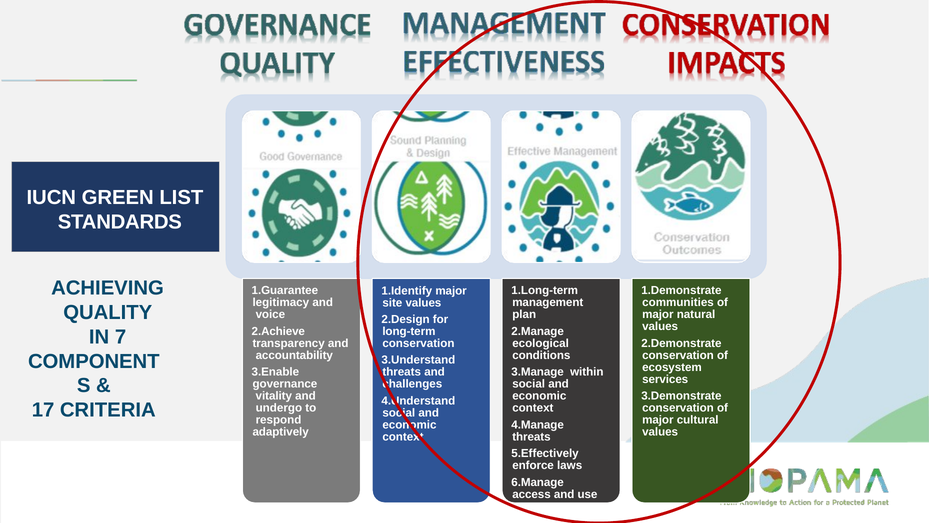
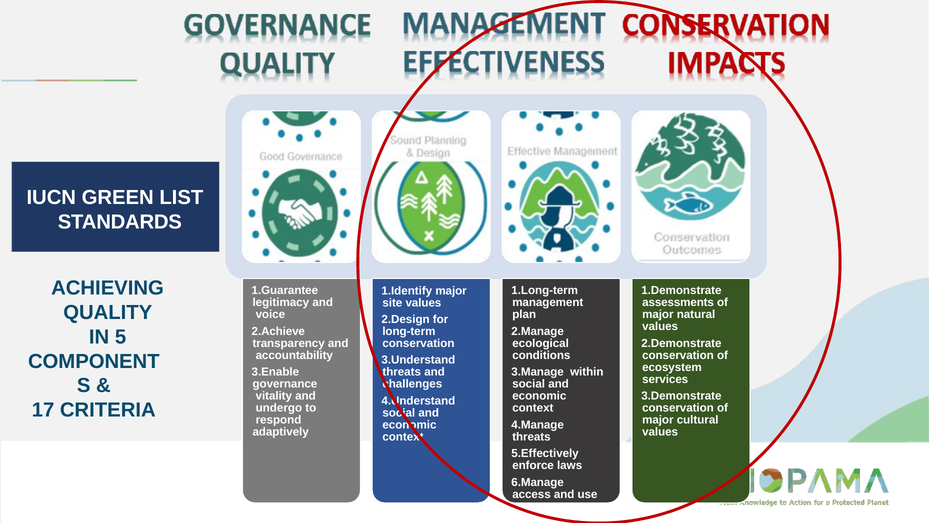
communities: communities -> assessments
7: 7 -> 5
